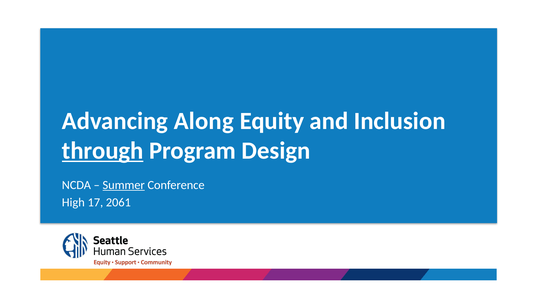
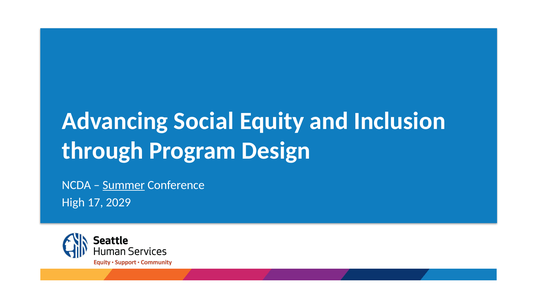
Along: Along -> Social
through underline: present -> none
2061: 2061 -> 2029
